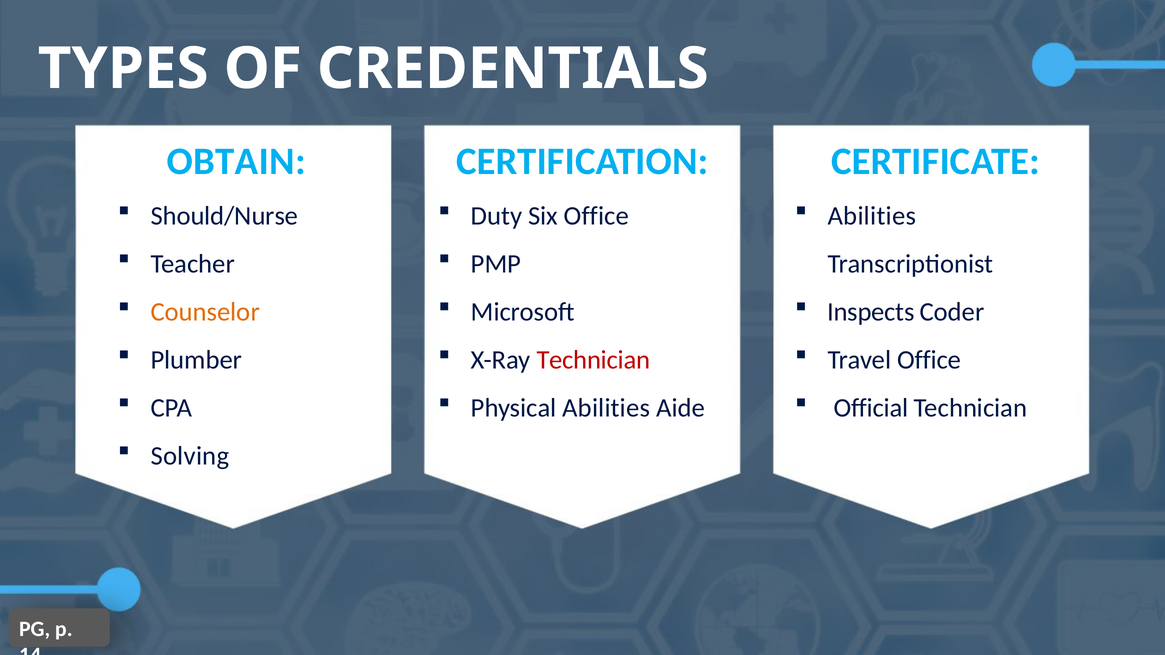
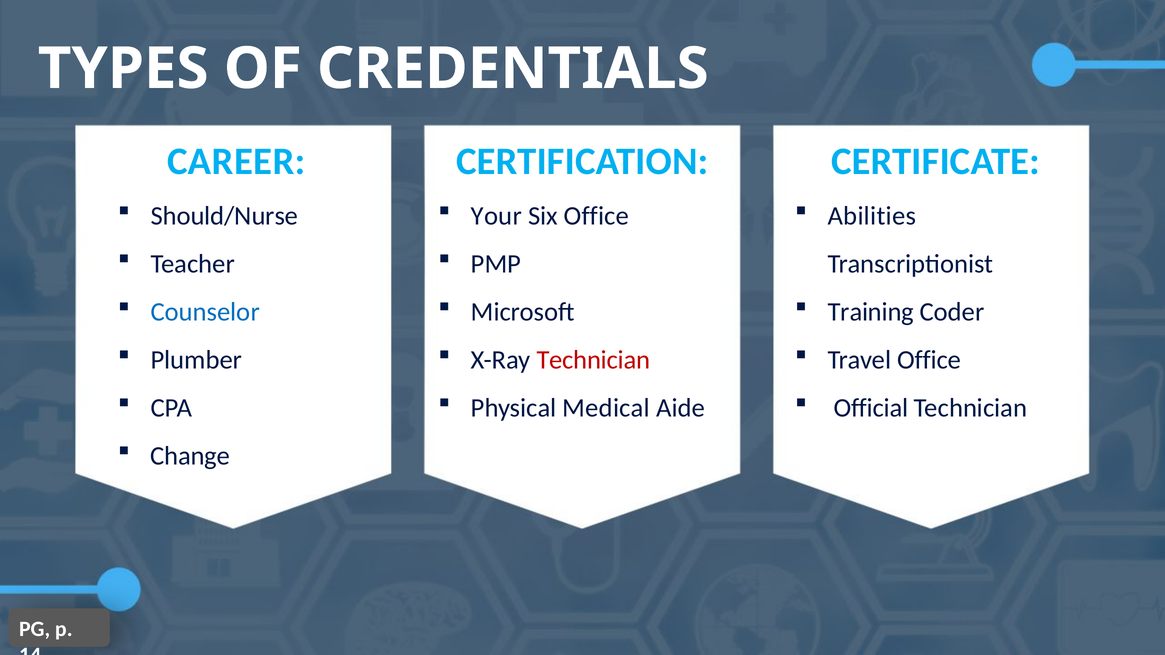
OBTAIN: OBTAIN -> CAREER
Duty: Duty -> Your
Counselor colour: orange -> blue
Inspects: Inspects -> Training
Physical Abilities: Abilities -> Medical
Solving: Solving -> Change
